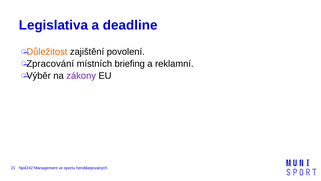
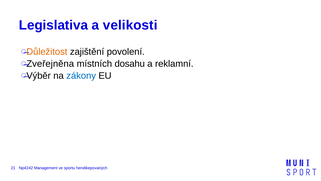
deadline: deadline -> velikosti
Zpracování: Zpracování -> Zveřejněna
briefing: briefing -> dosahu
zákony colour: purple -> blue
